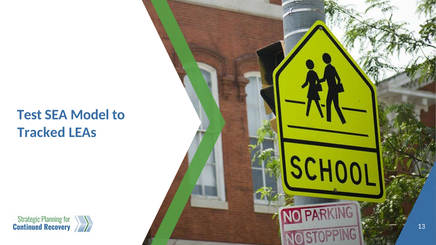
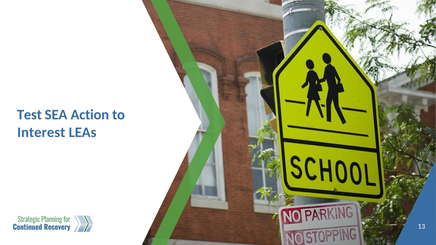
Model: Model -> Action
Tracked: Tracked -> Interest
